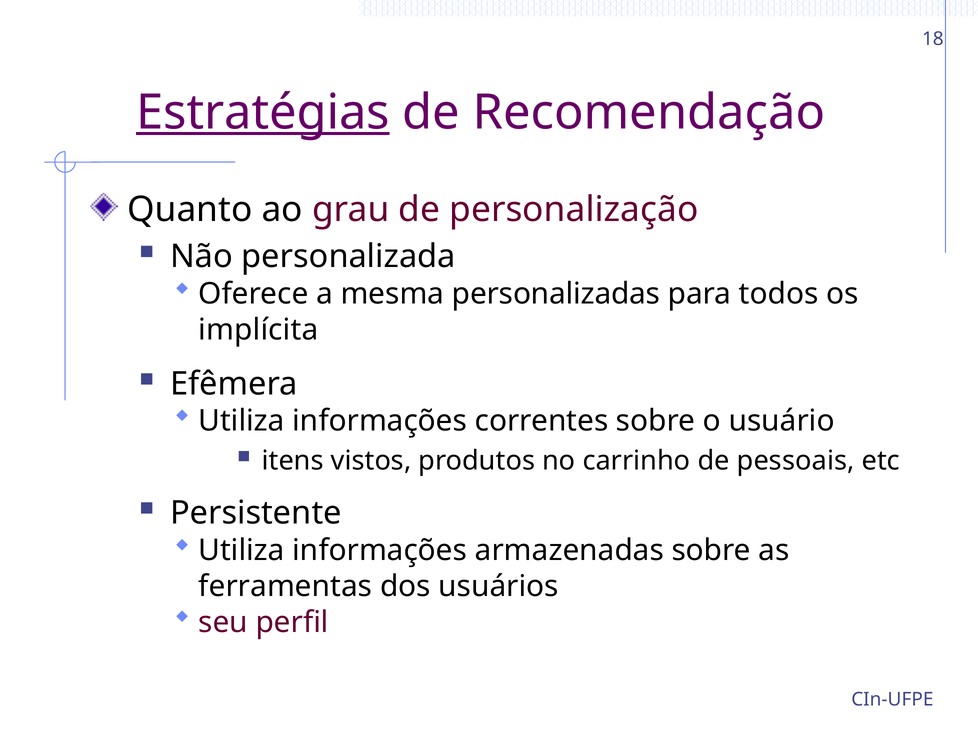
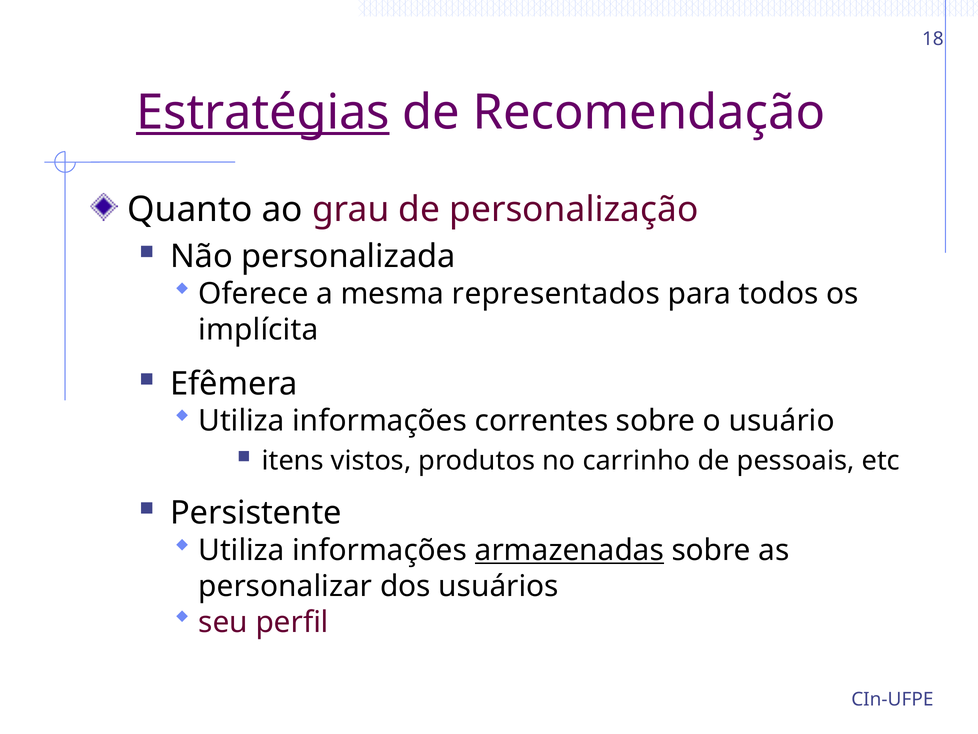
personalizadas: personalizadas -> representados
armazenadas underline: none -> present
ferramentas: ferramentas -> personalizar
